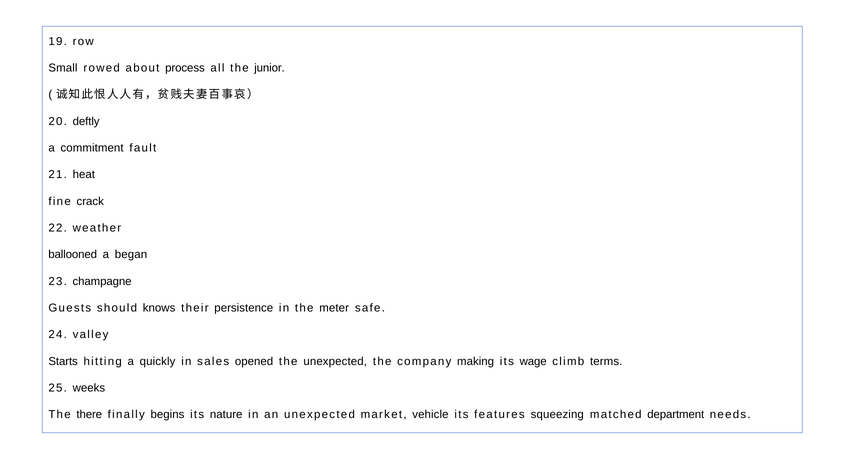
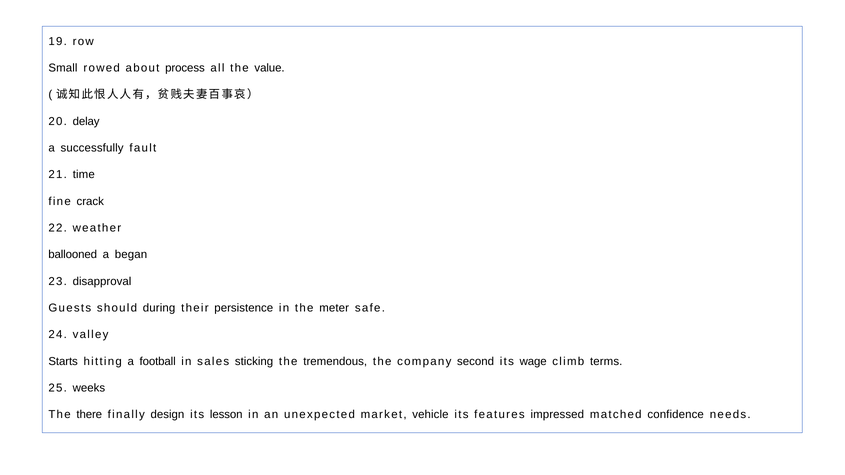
junior: junior -> value
deftly: deftly -> delay
commitment: commitment -> successfully
heat: heat -> time
champagne: champagne -> disapproval
knows: knows -> during
quickly: quickly -> football
opened: opened -> sticking
the unexpected: unexpected -> tremendous
making: making -> second
begins: begins -> design
nature: nature -> lesson
squeezing: squeezing -> impressed
department: department -> confidence
